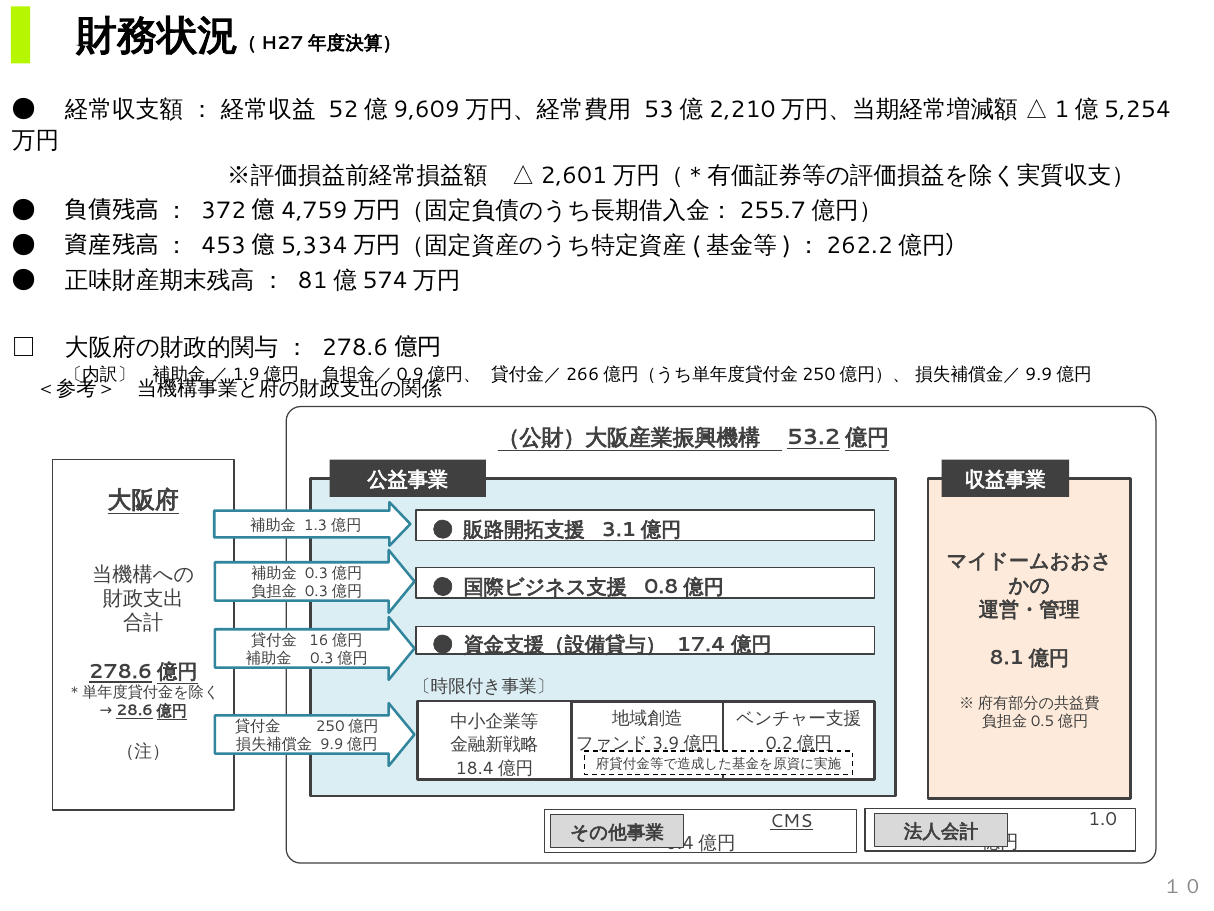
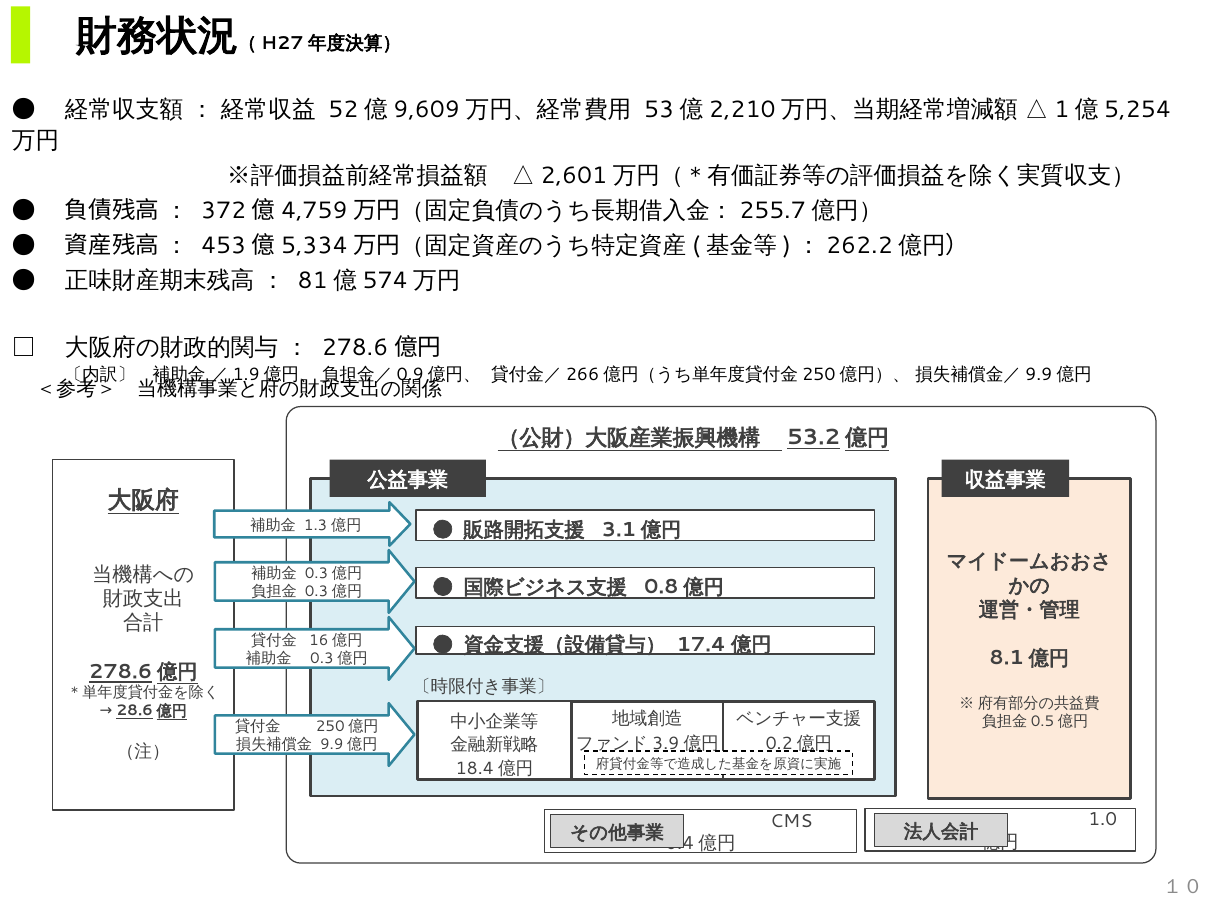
CMS underline: present -> none
